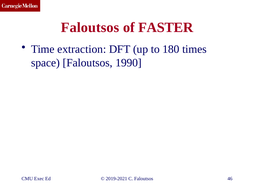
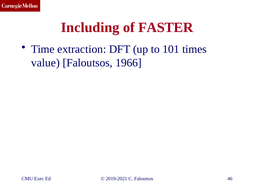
Faloutsos at (90, 27): Faloutsos -> Including
180: 180 -> 101
space: space -> value
1990: 1990 -> 1966
